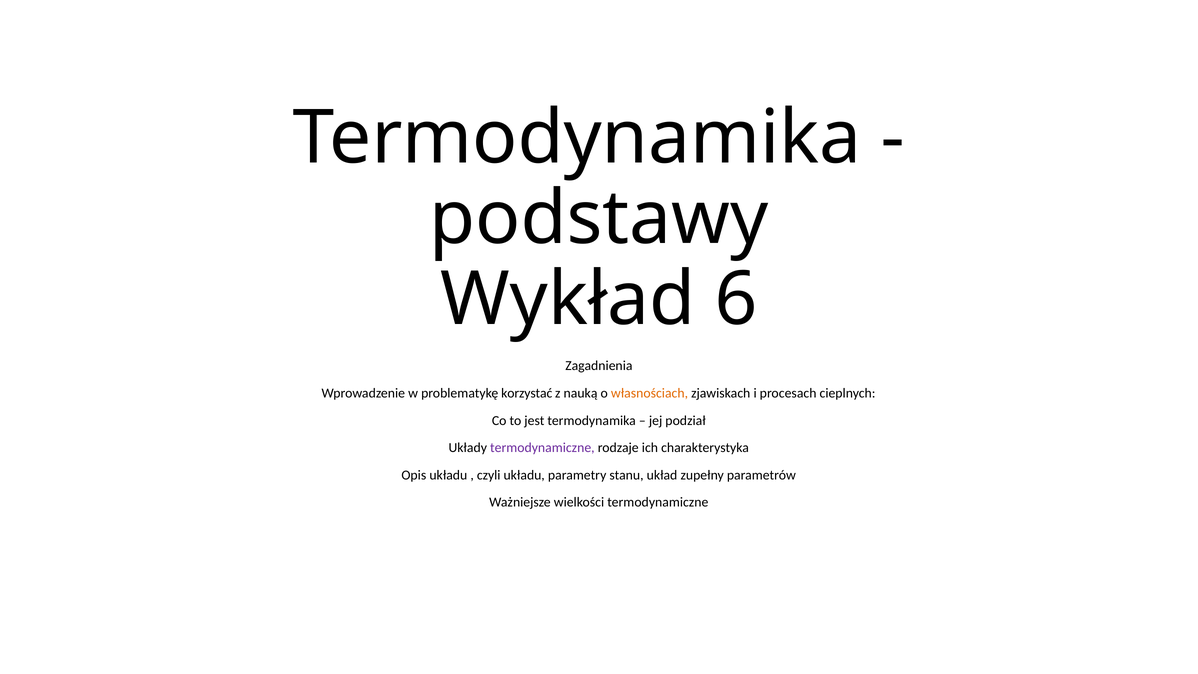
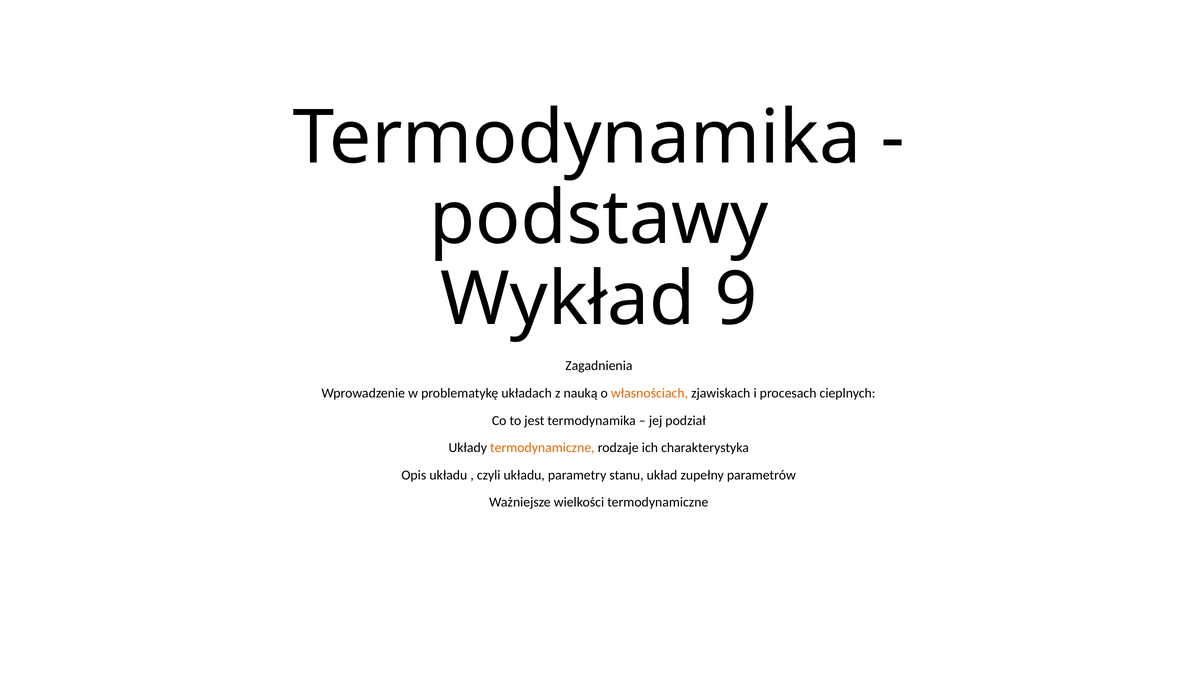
6: 6 -> 9
korzystać: korzystać -> układach
termodynamiczne at (542, 448) colour: purple -> orange
